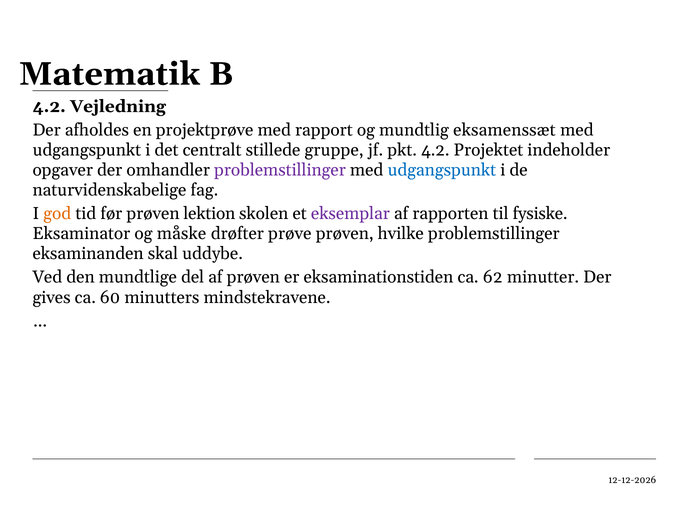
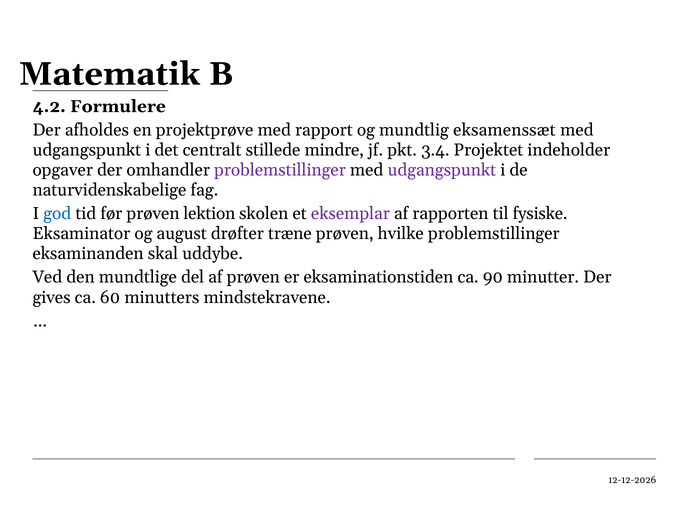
Vejledning: Vejledning -> Formulere
gruppe: gruppe -> mindre
pkt 4.2: 4.2 -> 3.4
udgangspunkt at (442, 170) colour: blue -> purple
god colour: orange -> blue
måske: måske -> august
prøve: prøve -> træne
62: 62 -> 90
